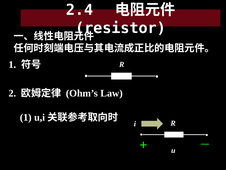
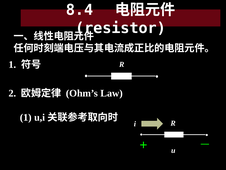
2.4: 2.4 -> 8.4
